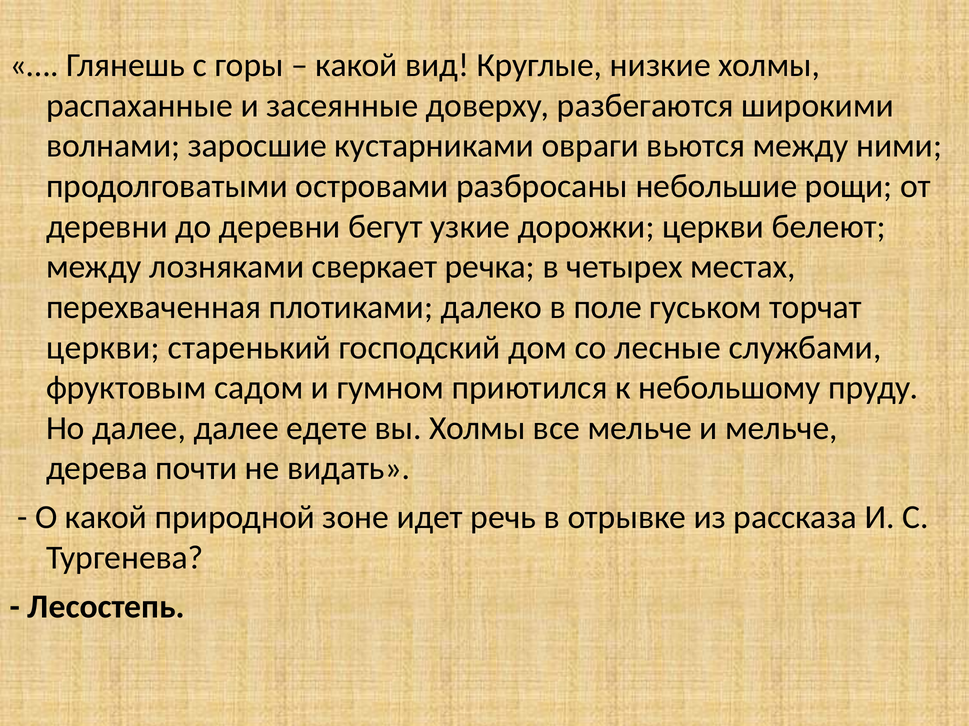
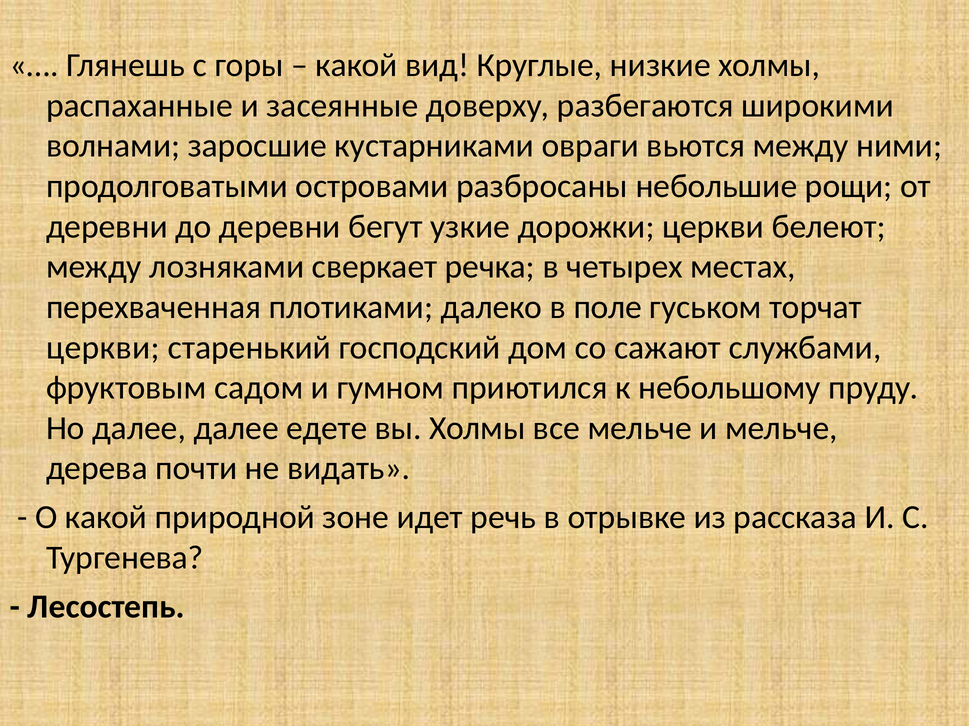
лесные: лесные -> сажают
